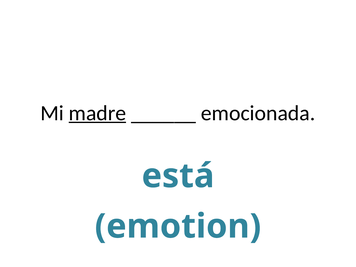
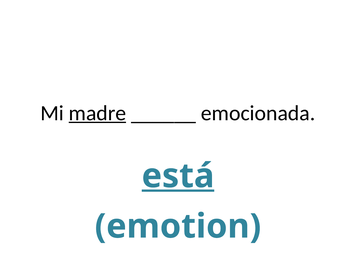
está underline: none -> present
